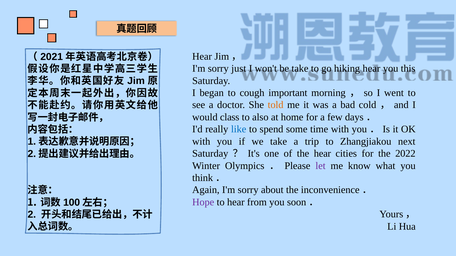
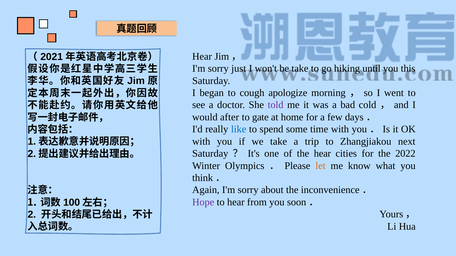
hiking hear: hear -> until
important: important -> apologize
told colour: orange -> purple
class: class -> after
also: also -> gate
let colour: purple -> orange
